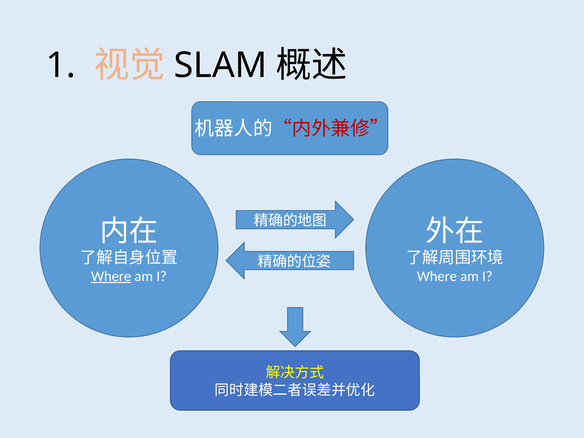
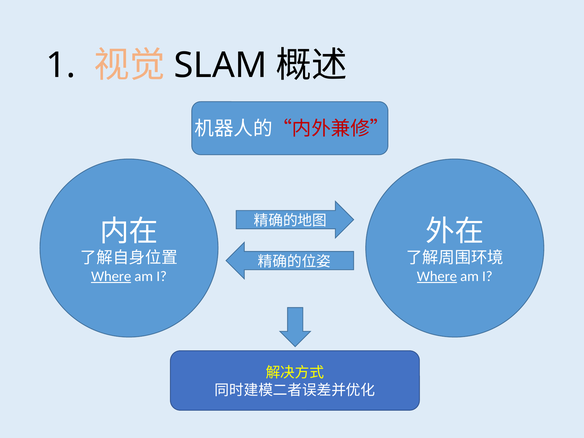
Where at (437, 276) underline: none -> present
